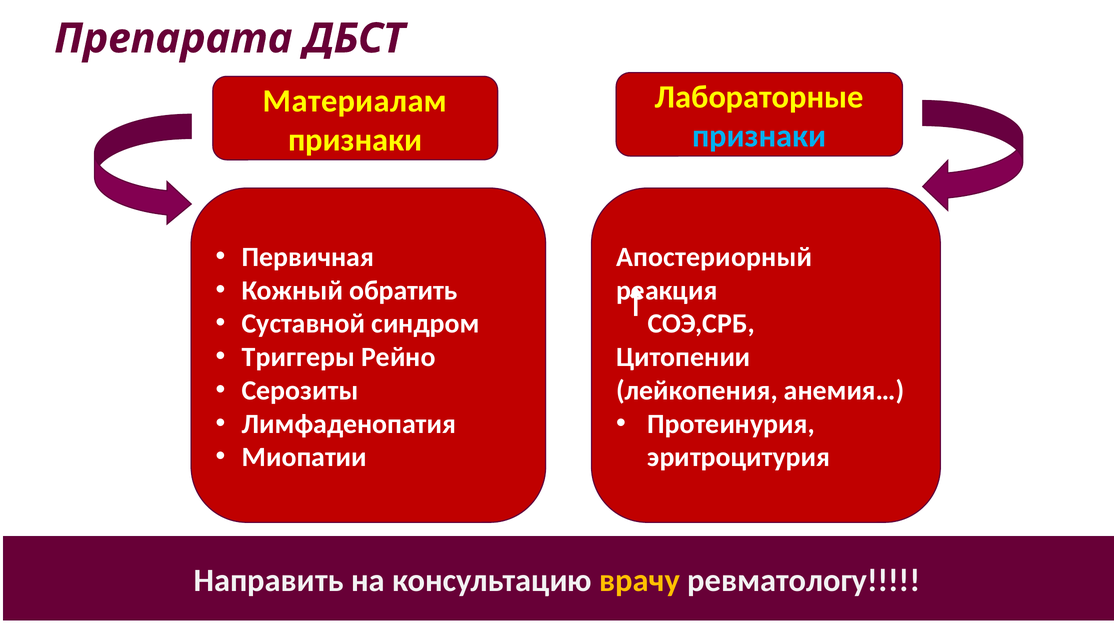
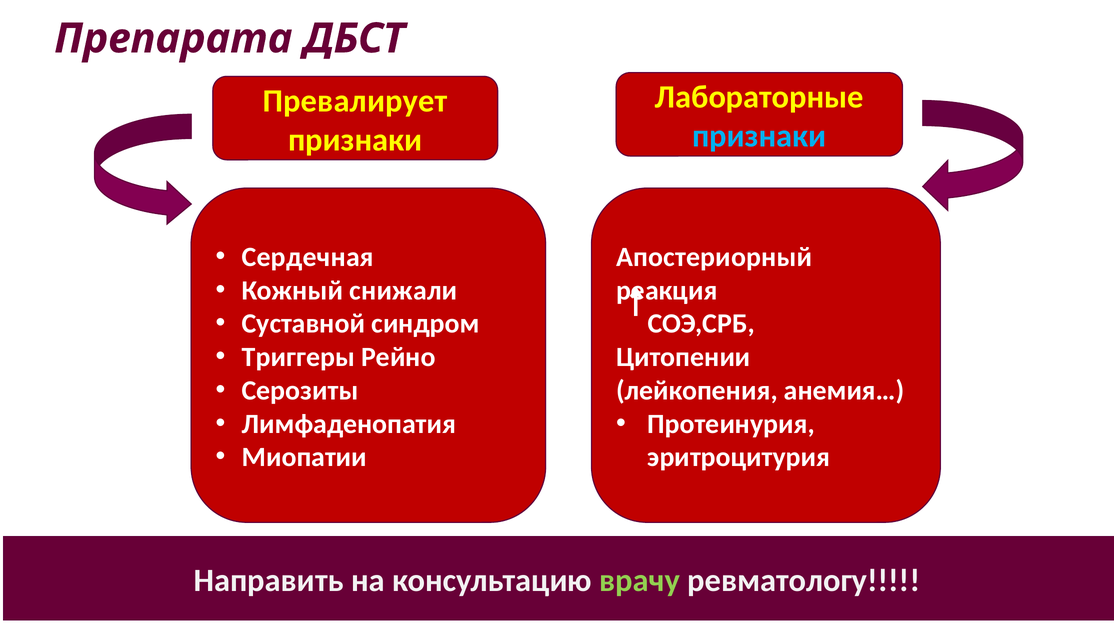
Материалам: Материалам -> Превалирует
Первичная: Первичная -> Сердечная
обратить: обратить -> снижали
врачу colour: yellow -> light green
